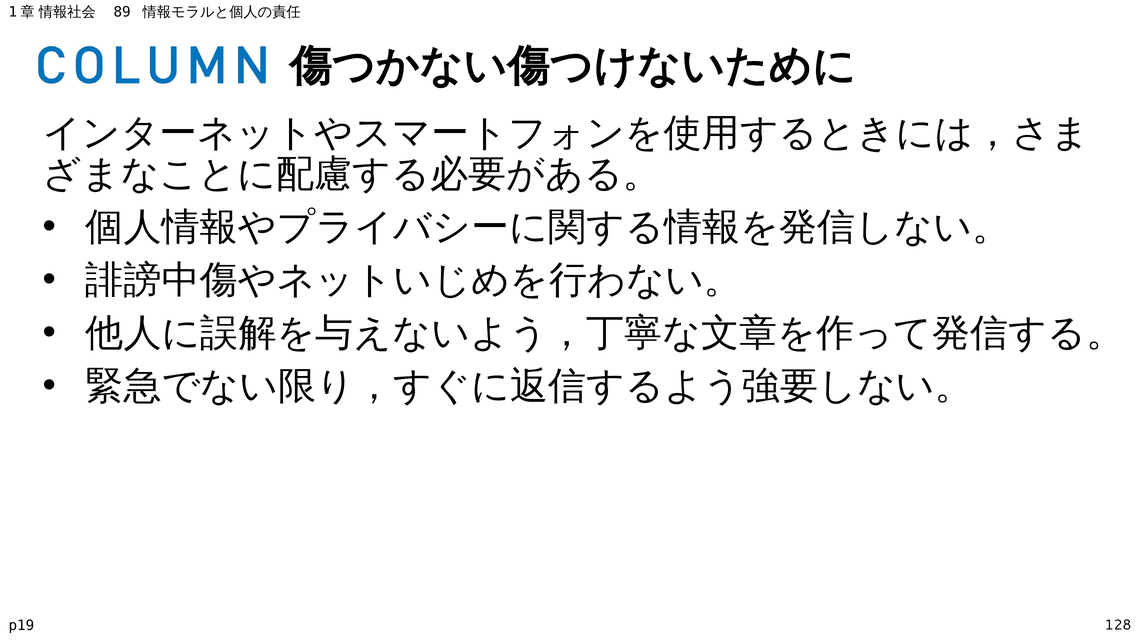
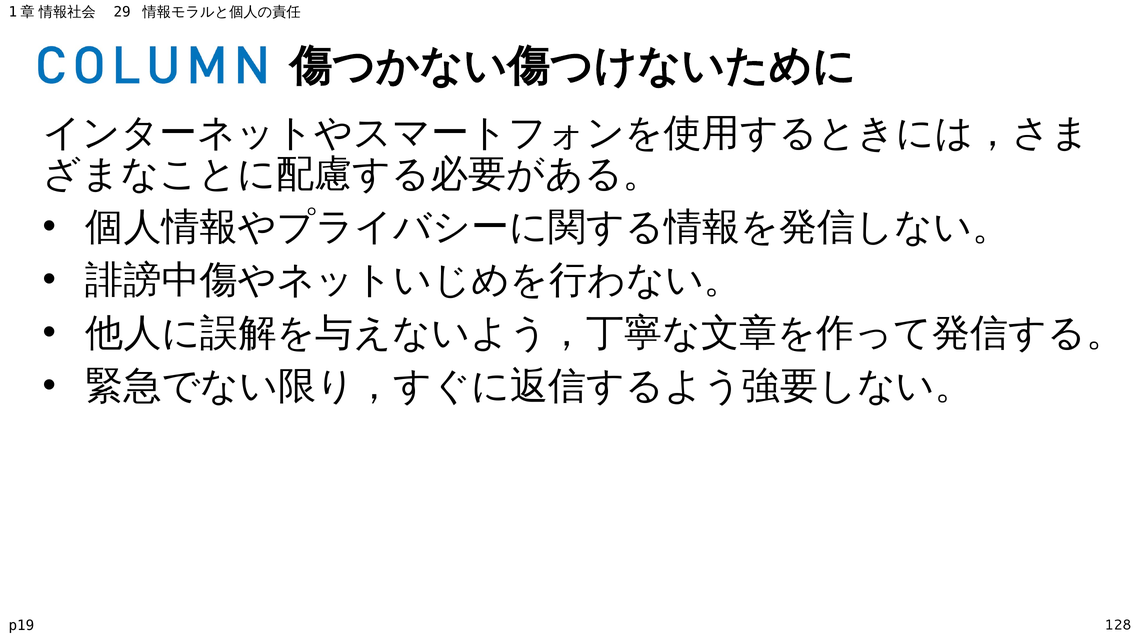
89: 89 -> 29
